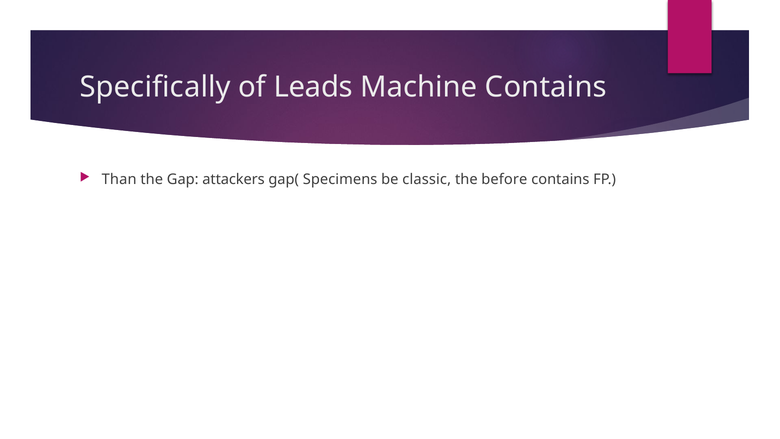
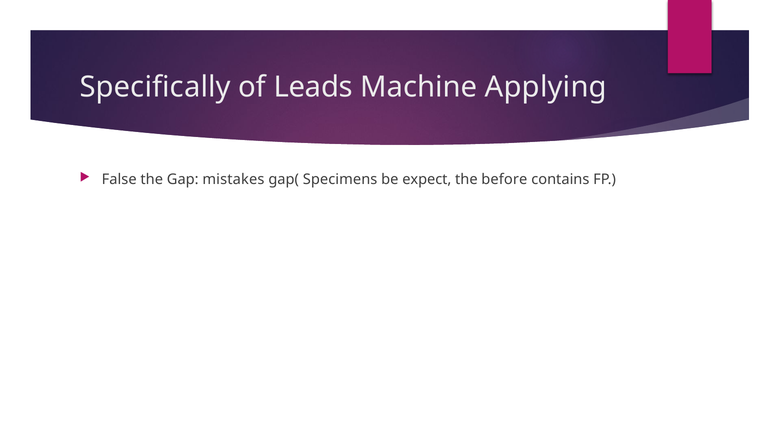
Machine Contains: Contains -> Applying
Than: Than -> False
attackers: attackers -> mistakes
classic: classic -> expect
